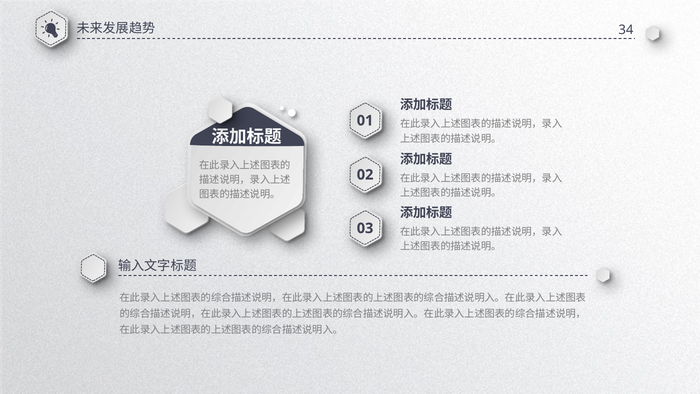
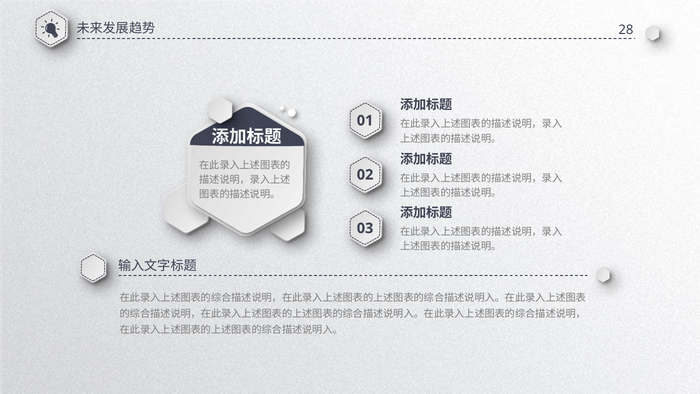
34: 34 -> 28
